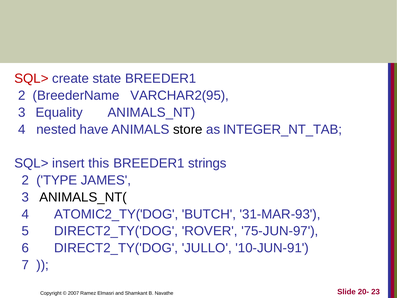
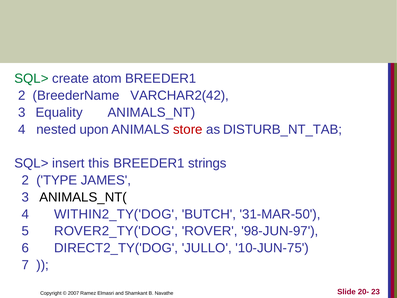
SQL> at (31, 79) colour: red -> green
state: state -> atom
VARCHAR2(95: VARCHAR2(95 -> VARCHAR2(42
have: have -> upon
store colour: black -> red
INTEGER_NT_TAB: INTEGER_NT_TAB -> DISTURB_NT_TAB
ATOMIC2_TY('DOG: ATOMIC2_TY('DOG -> WITHIN2_TY('DOG
31-MAR-93: 31-MAR-93 -> 31-MAR-50
5 DIRECT2_TY('DOG: DIRECT2_TY('DOG -> ROVER2_TY('DOG
75-JUN-97: 75-JUN-97 -> 98-JUN-97
10-JUN-91: 10-JUN-91 -> 10-JUN-75
